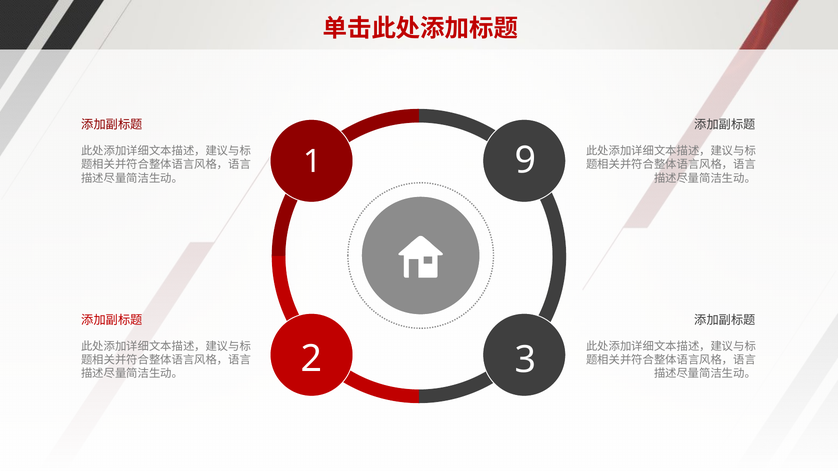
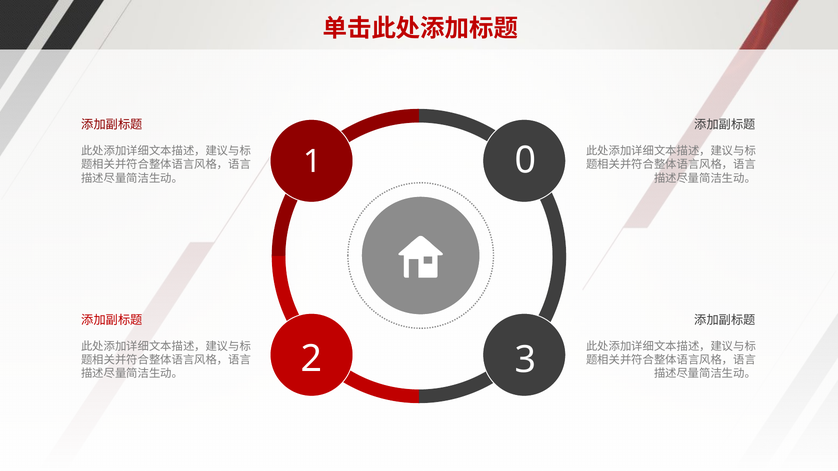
9: 9 -> 0
